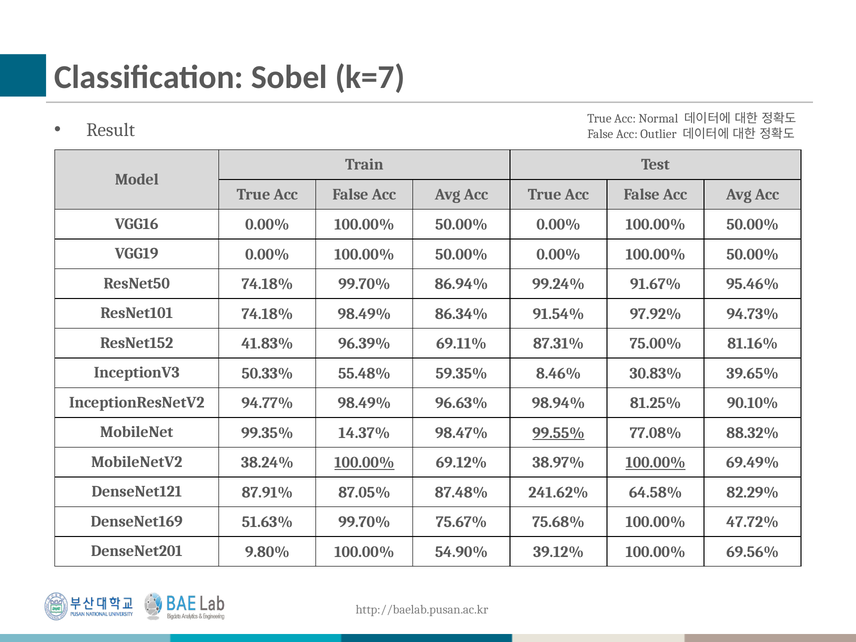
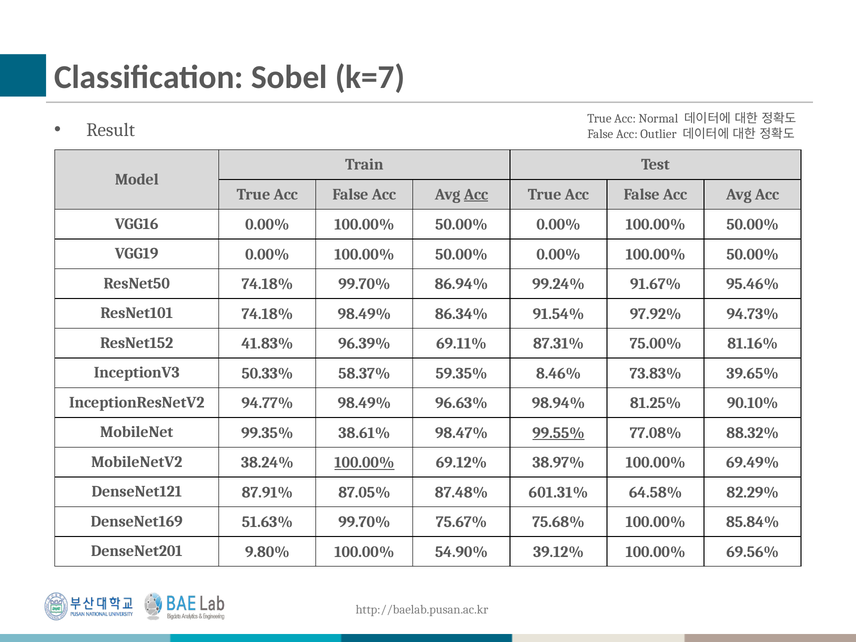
Acc at (476, 194) underline: none -> present
55.48%: 55.48% -> 58.37%
30.83%: 30.83% -> 73.83%
14.37%: 14.37% -> 38.61%
100.00% at (656, 463) underline: present -> none
241.62%: 241.62% -> 601.31%
47.72%: 47.72% -> 85.84%
